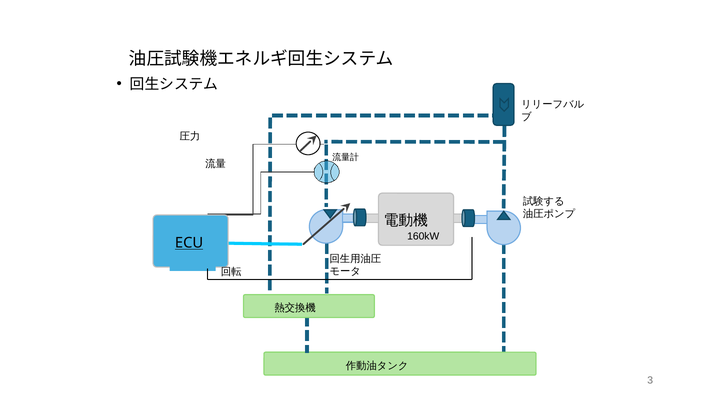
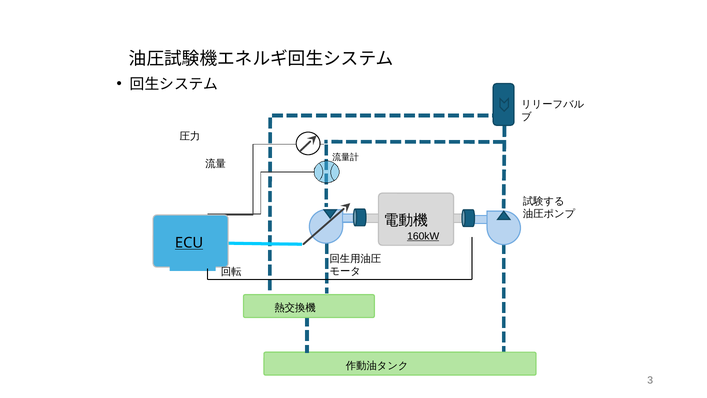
160kW underline: none -> present
